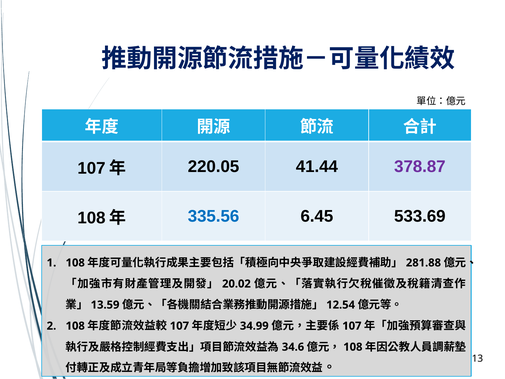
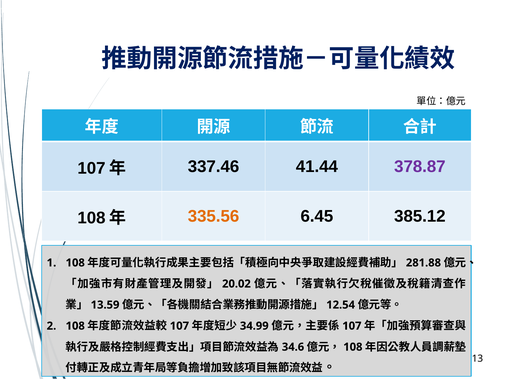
220.05: 220.05 -> 337.46
335.56 colour: blue -> orange
533.69: 533.69 -> 385.12
